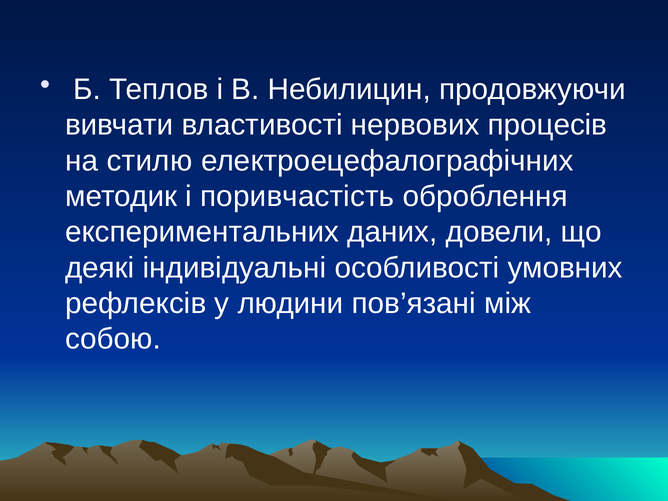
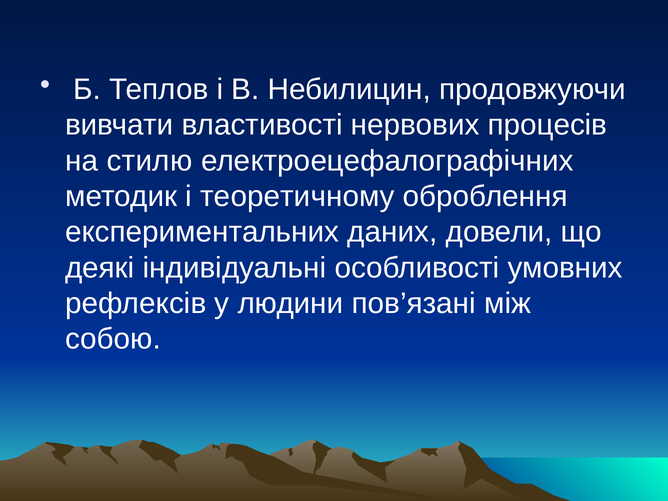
поривчастість: поривчастість -> теоретичному
